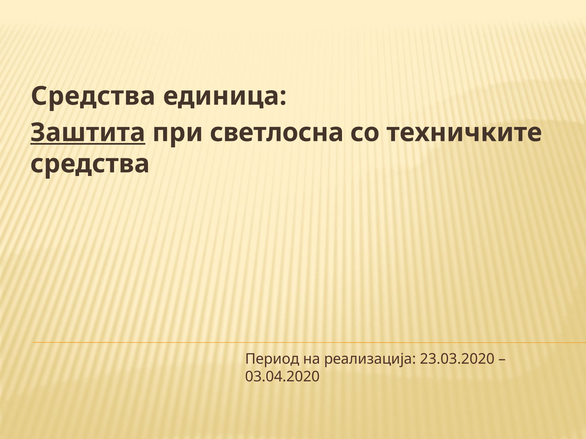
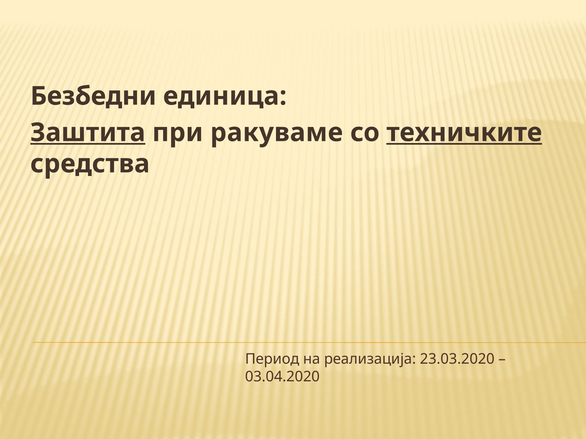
Средства at (93, 96): Средства -> Безбедни
светлосна: светлосна -> ракуваме
техничките underline: none -> present
